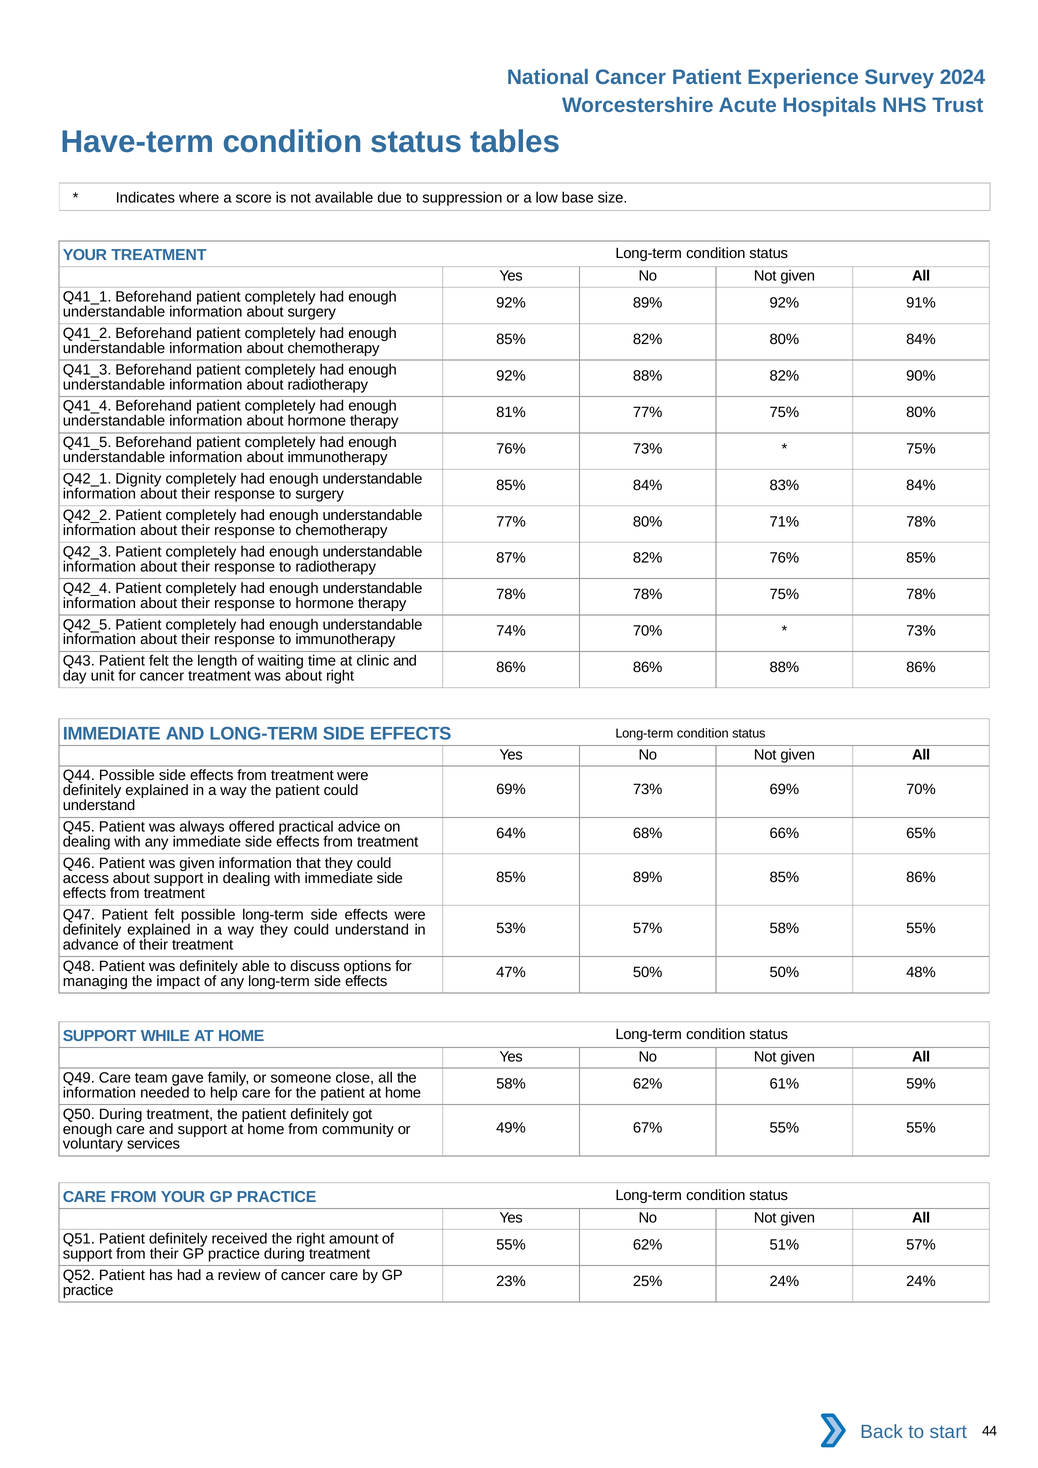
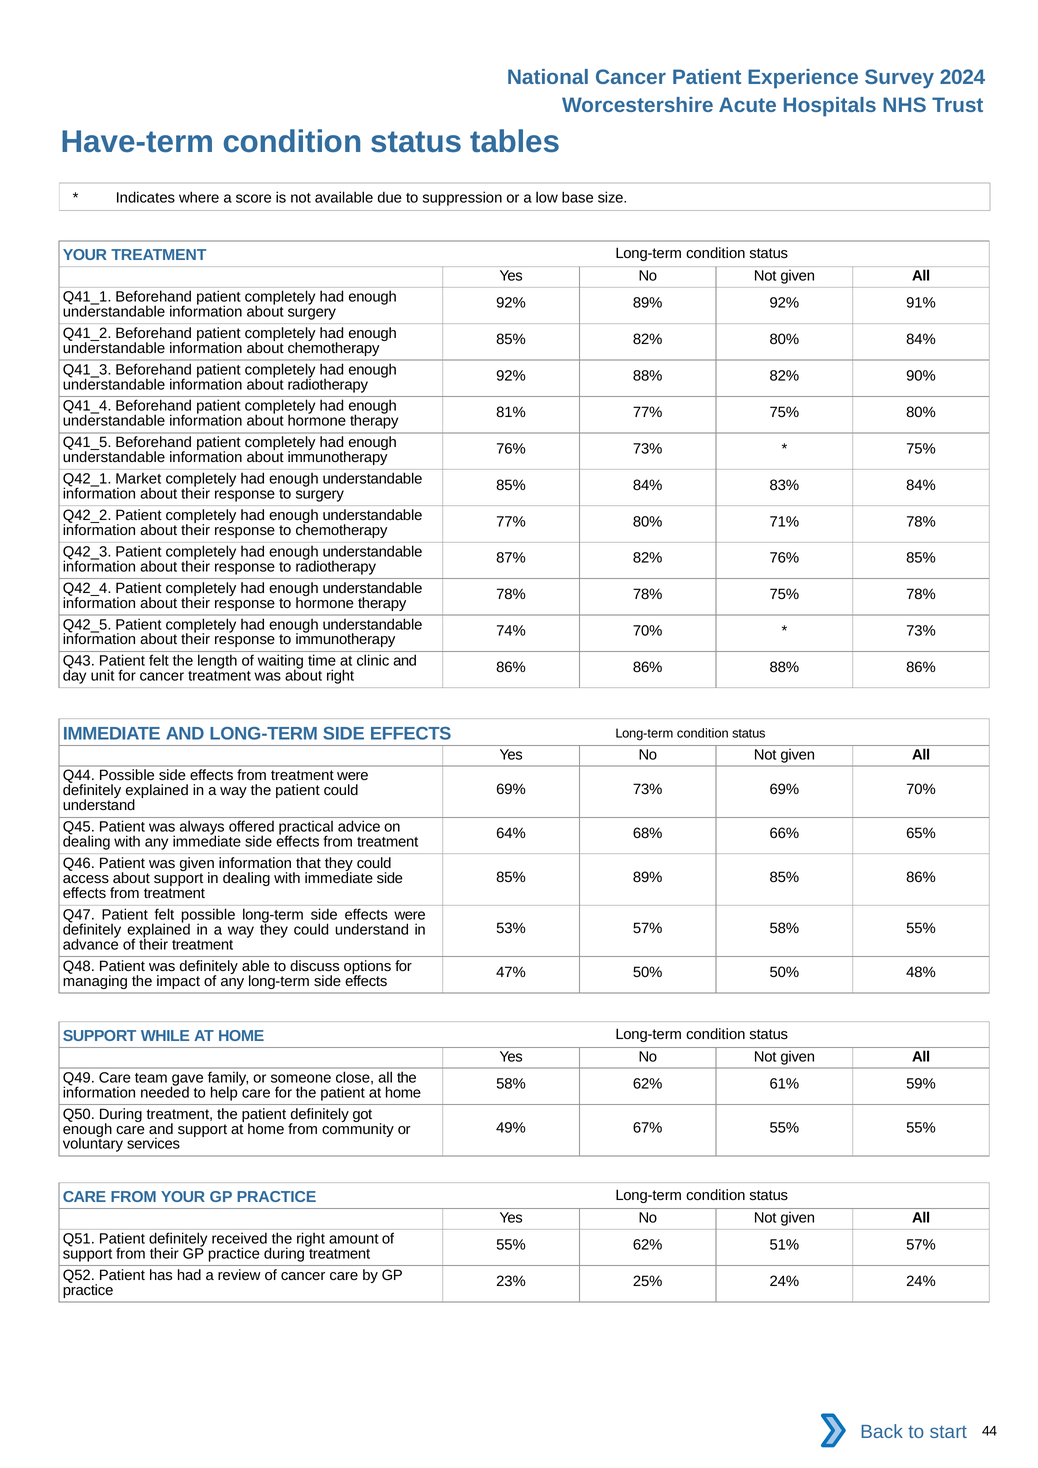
Dignity: Dignity -> Market
